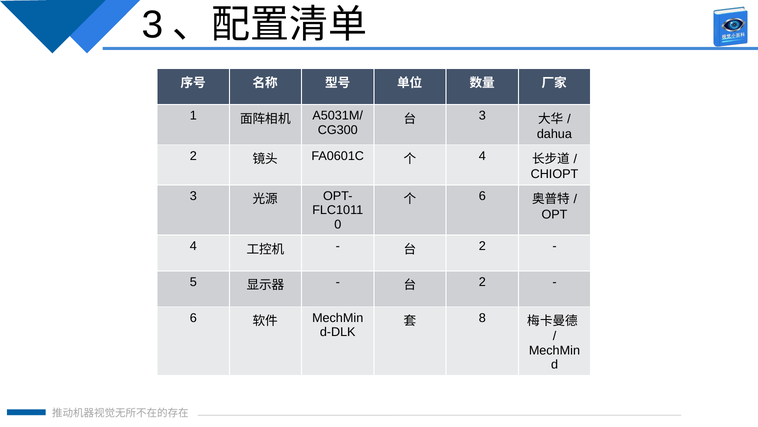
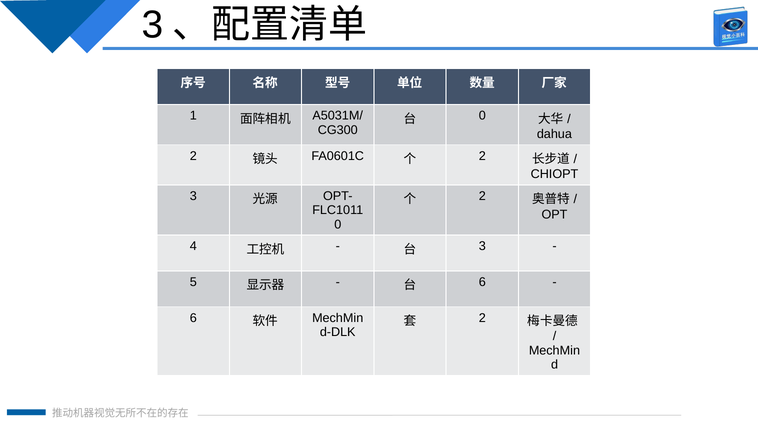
3 at (482, 116): 3 -> 0
4 at (482, 156): 4 -> 2
6 at (482, 196): 6 -> 2
2 at (482, 246): 2 -> 3
2 at (482, 282): 2 -> 6
8 at (482, 317): 8 -> 2
